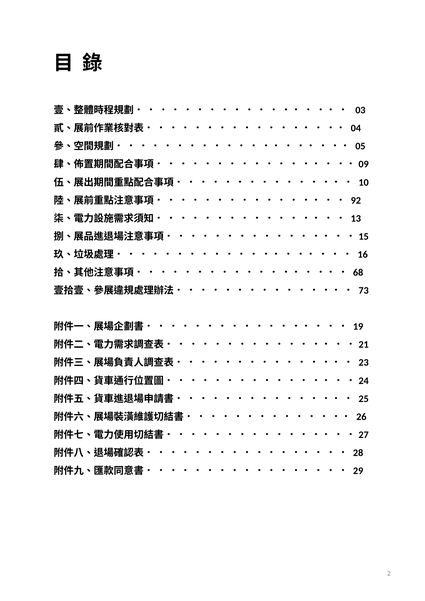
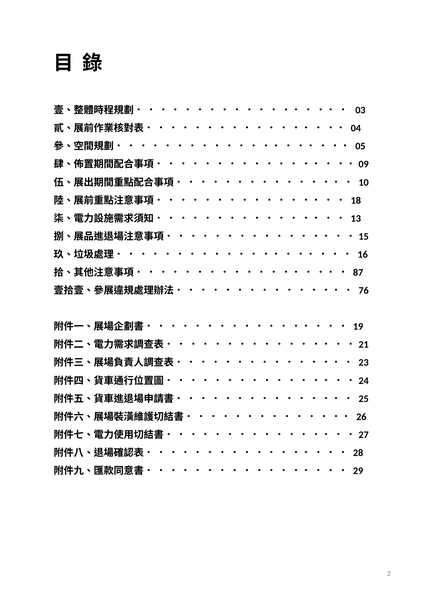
92: 92 -> 18
68: 68 -> 87
73: 73 -> 76
